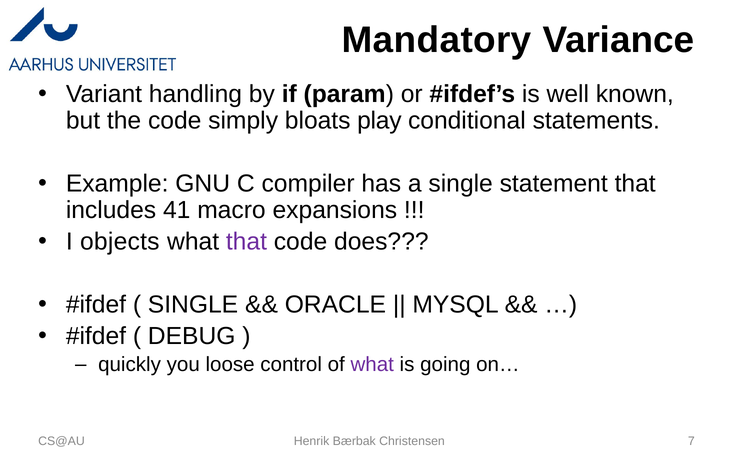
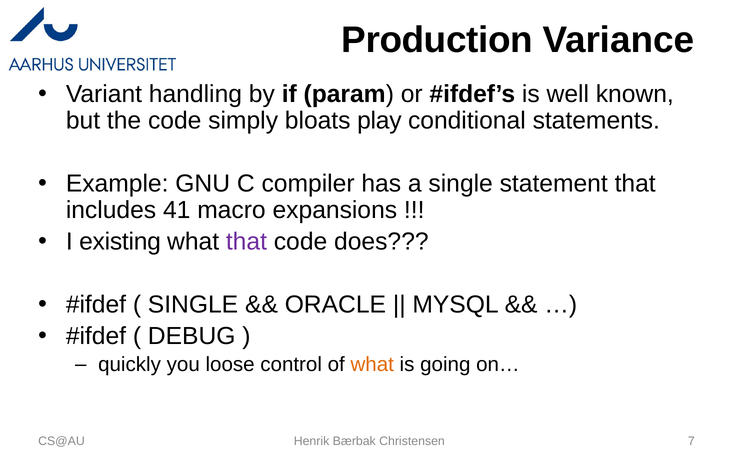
Mandatory: Mandatory -> Production
objects: objects -> existing
what at (372, 365) colour: purple -> orange
